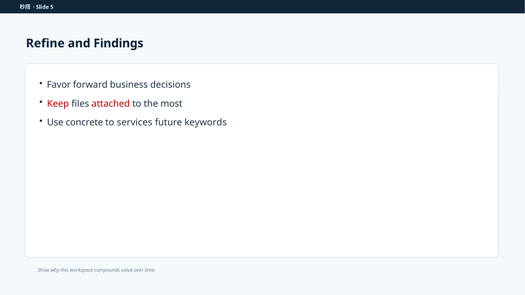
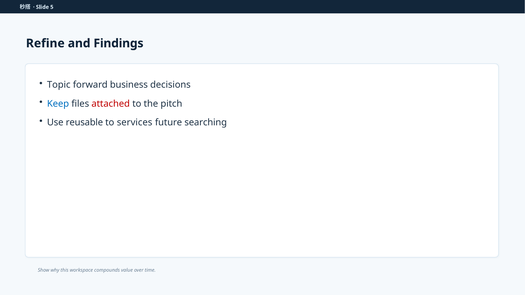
Favor: Favor -> Topic
Keep colour: red -> blue
most: most -> pitch
concrete: concrete -> reusable
keywords: keywords -> searching
